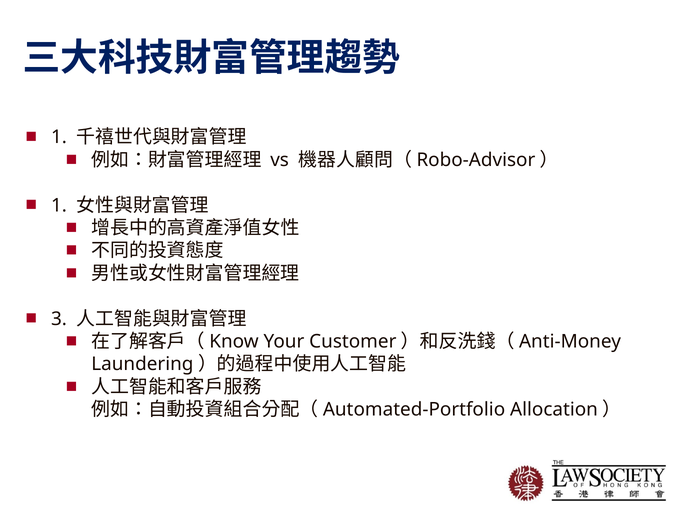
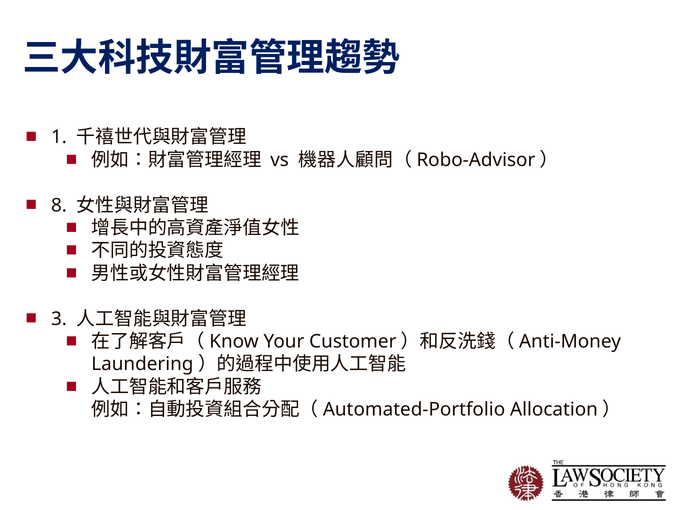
1 at (59, 205): 1 -> 8
